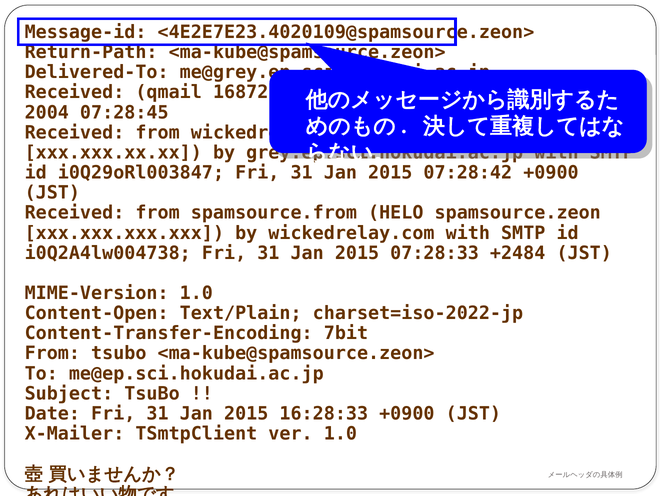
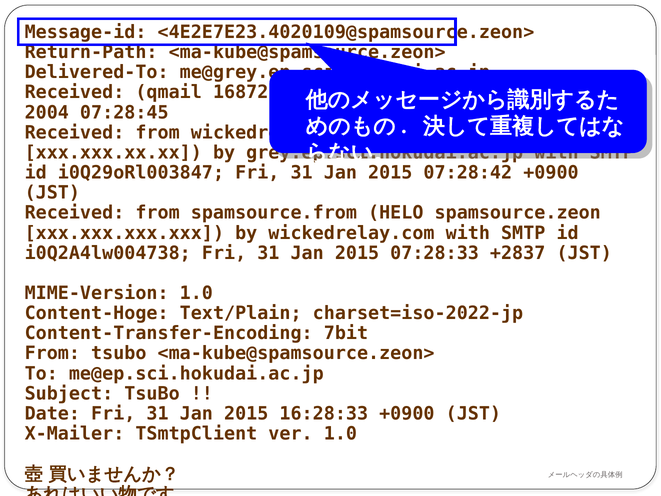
+2484: +2484 -> +2837
Content-Open: Content-Open -> Content-Hoge
